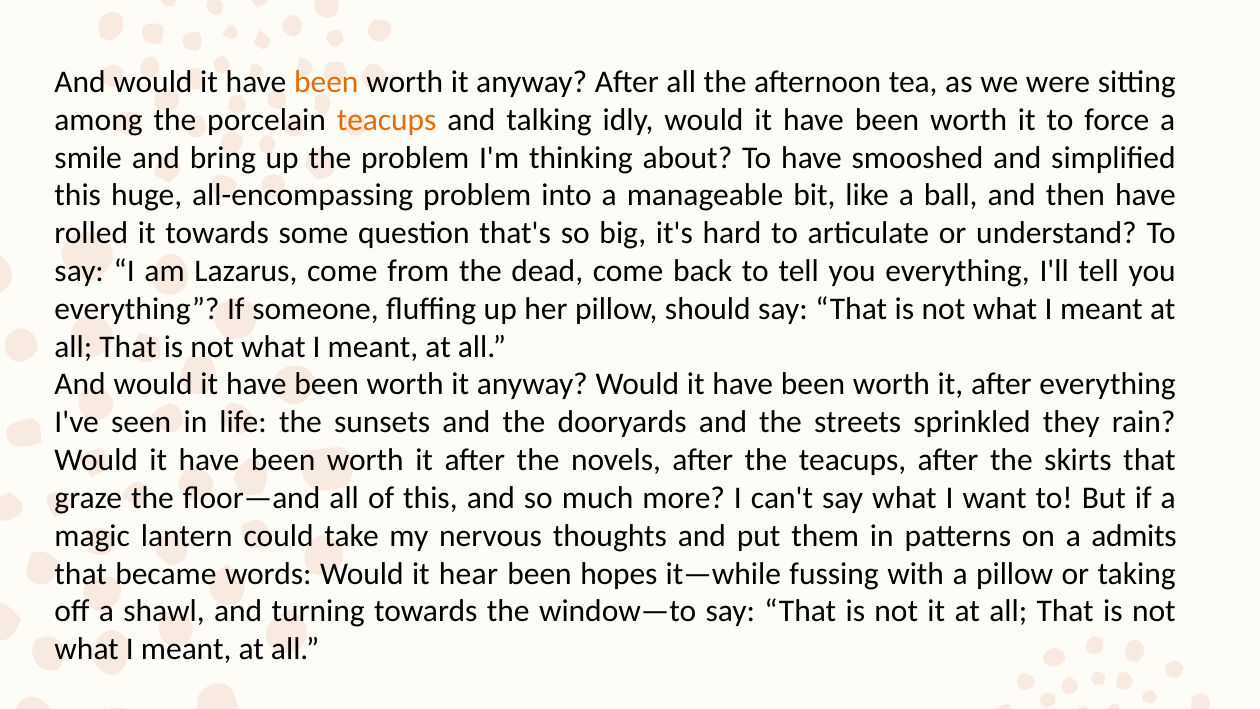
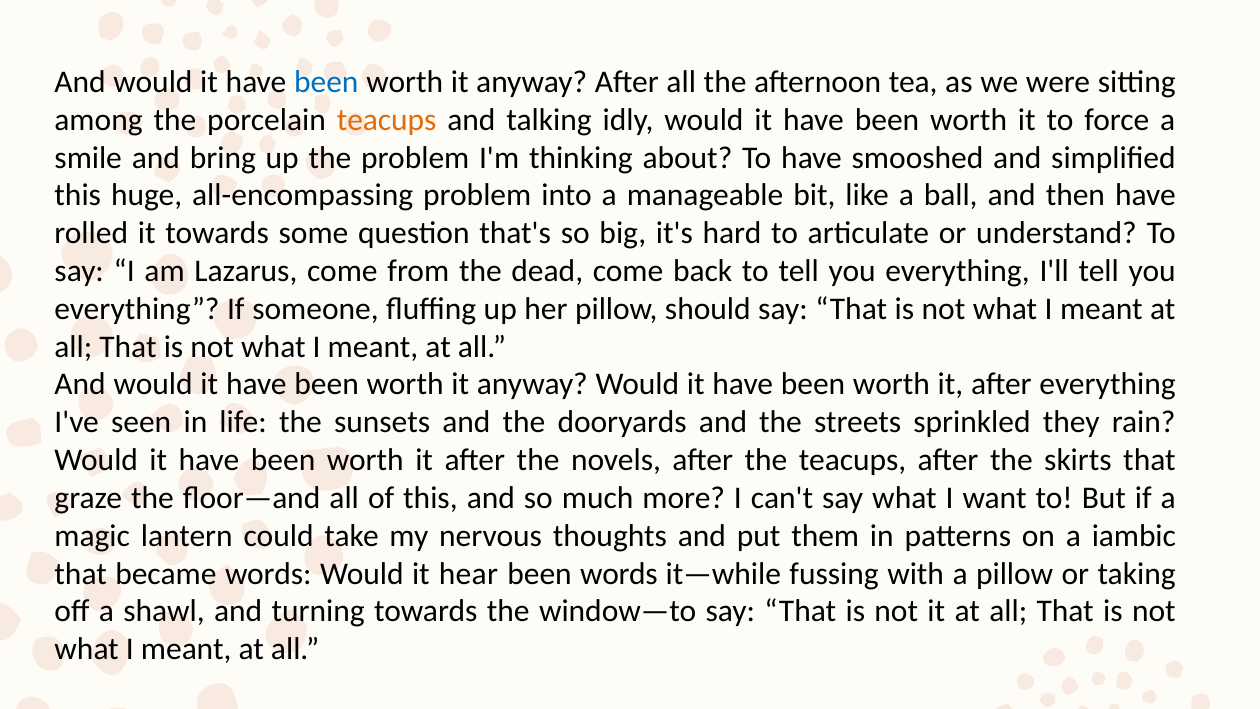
been at (326, 82) colour: orange -> blue
admits: admits -> iambic
been hopes: hopes -> words
